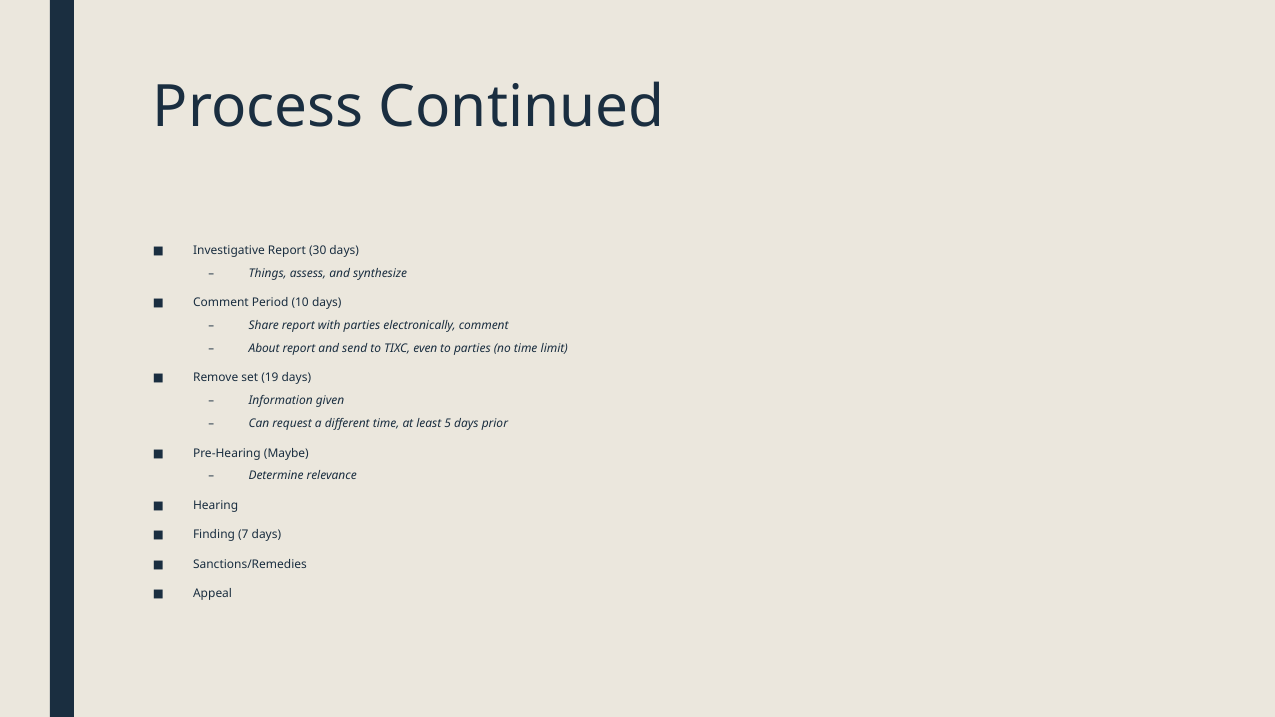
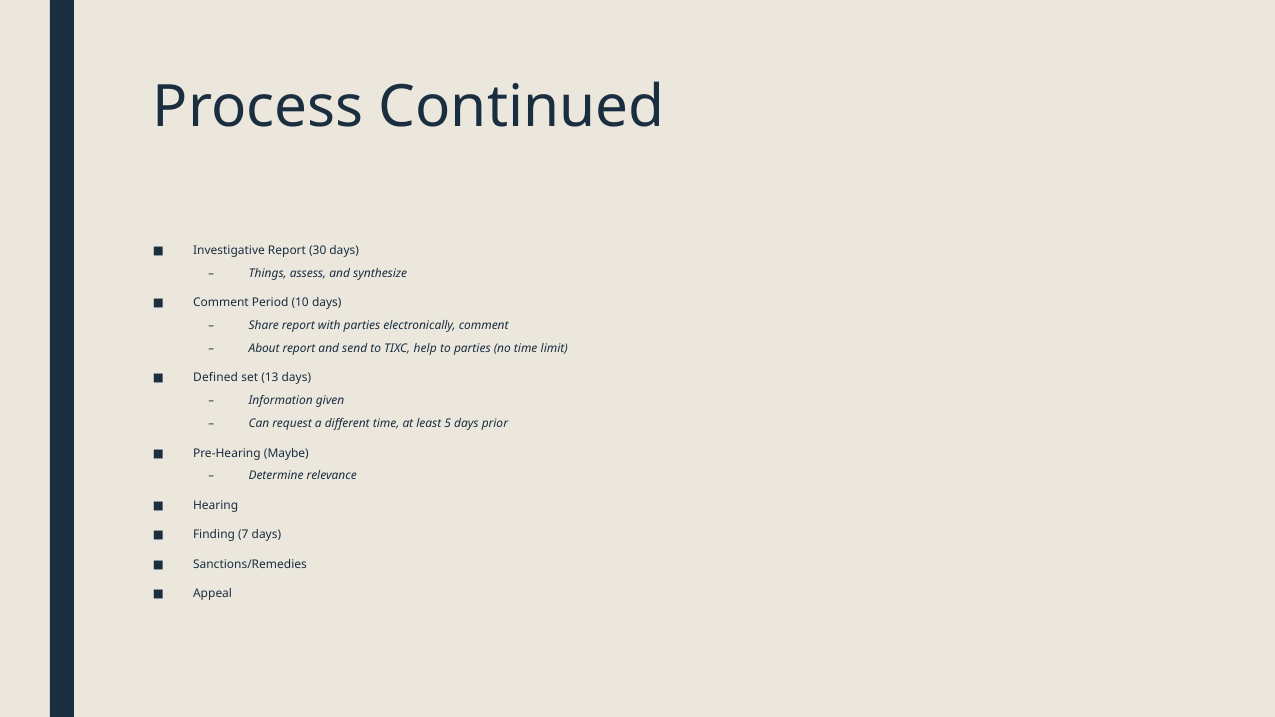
even: even -> help
Remove: Remove -> Defined
19: 19 -> 13
